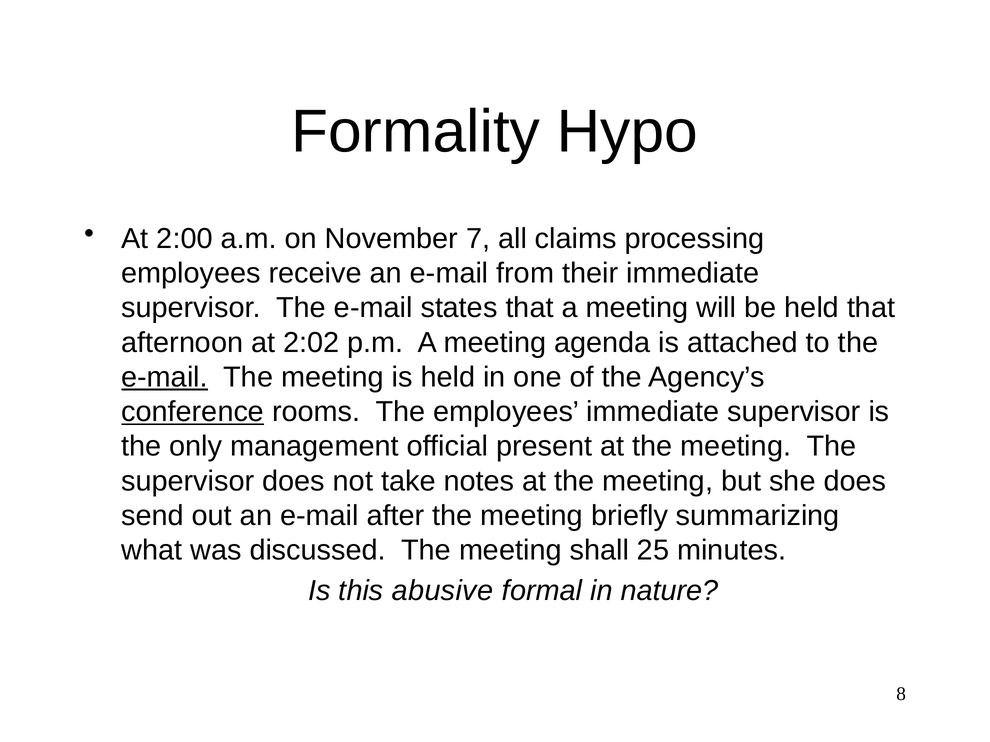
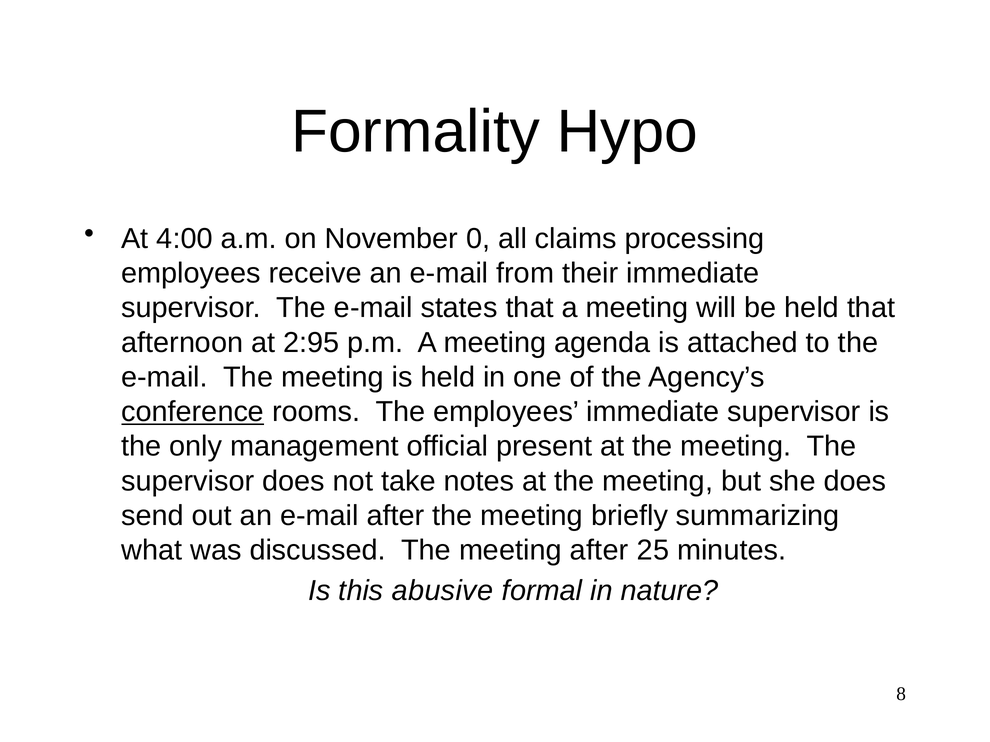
2:00: 2:00 -> 4:00
7: 7 -> 0
2:02: 2:02 -> 2:95
e-mail at (165, 377) underline: present -> none
meeting shall: shall -> after
